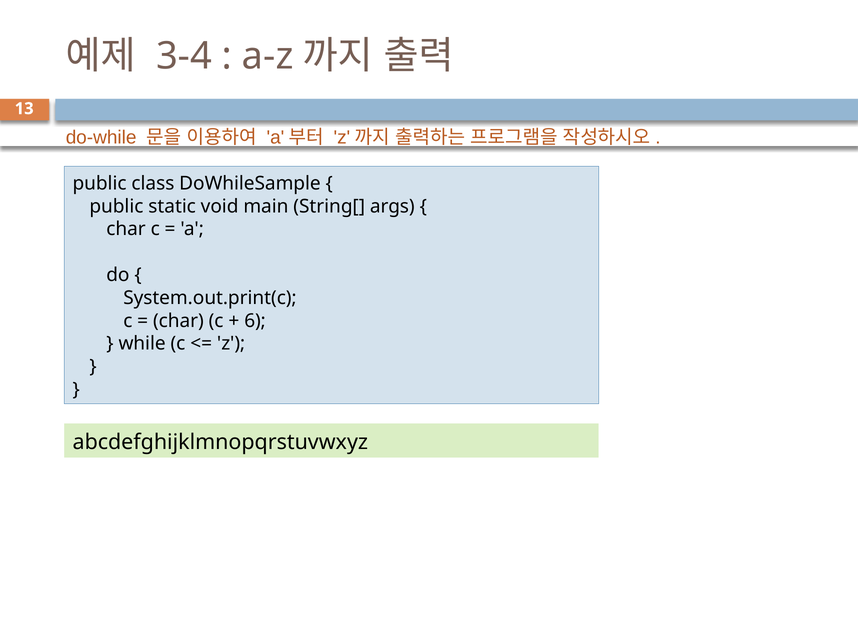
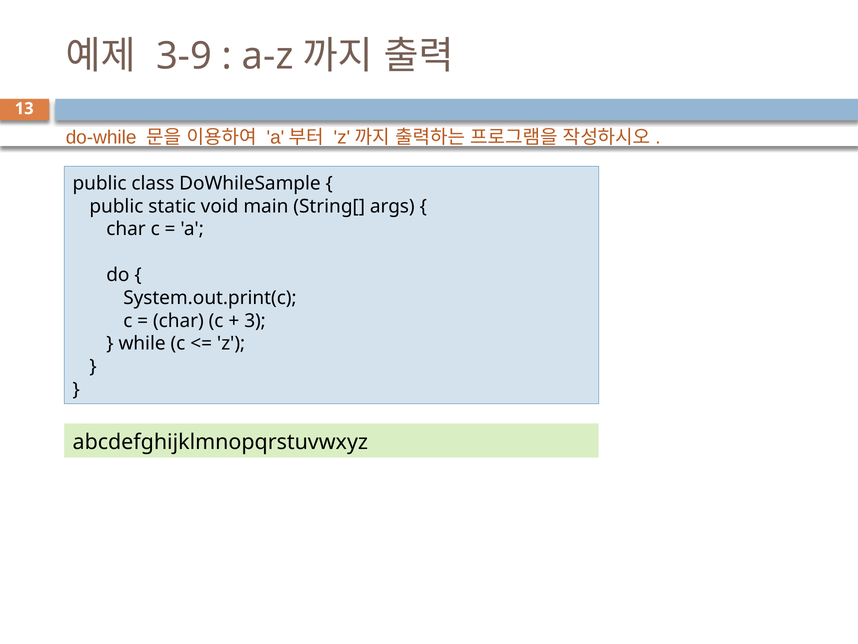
3-4: 3-4 -> 3-9
6: 6 -> 3
